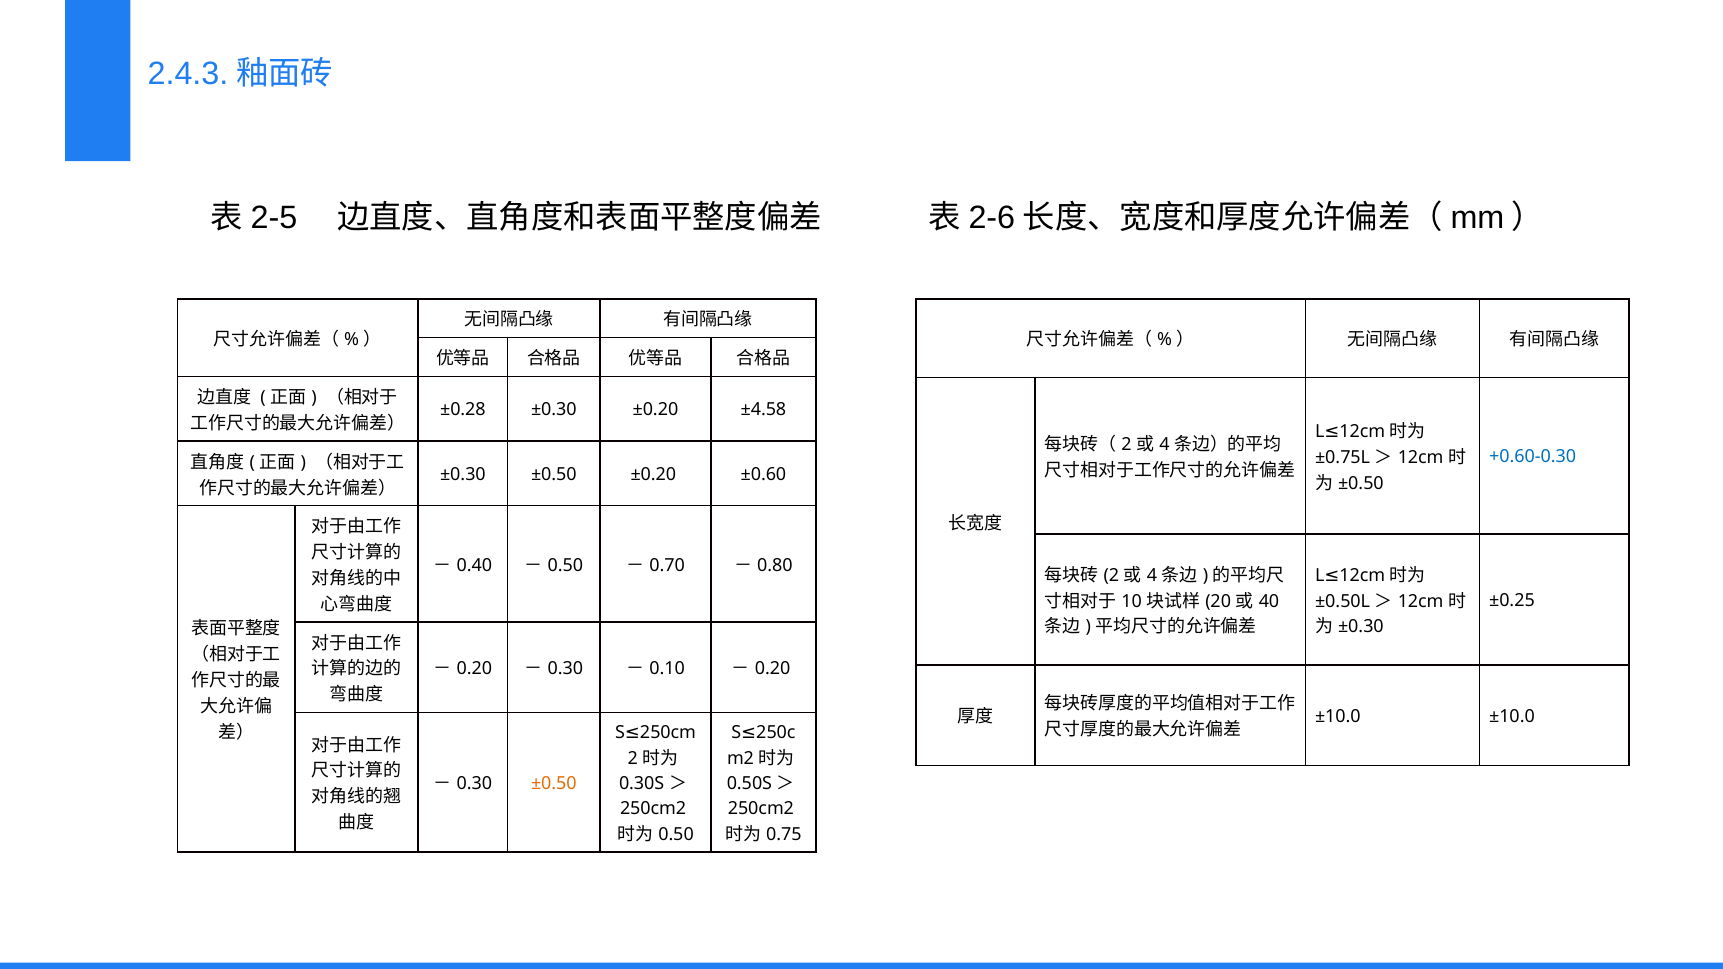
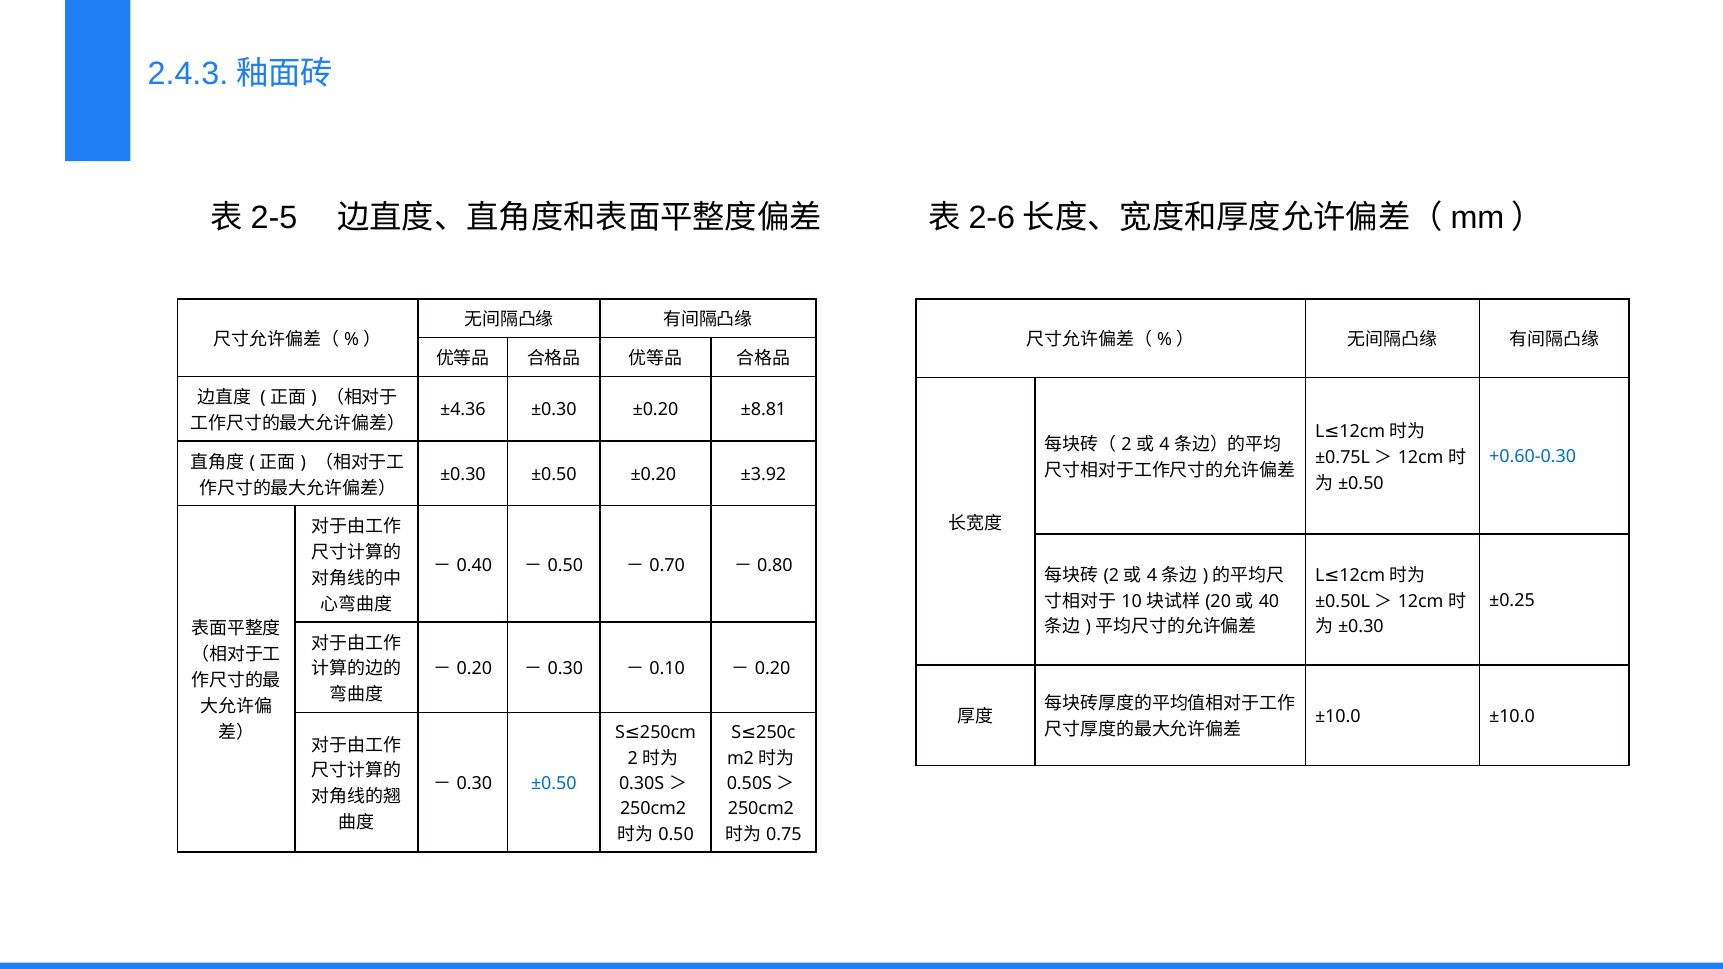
±0.28: ±0.28 -> ±4.36
±4.58: ±4.58 -> ±8.81
±0.60: ±0.60 -> ±3.92
±0.50 at (554, 783) colour: orange -> blue
